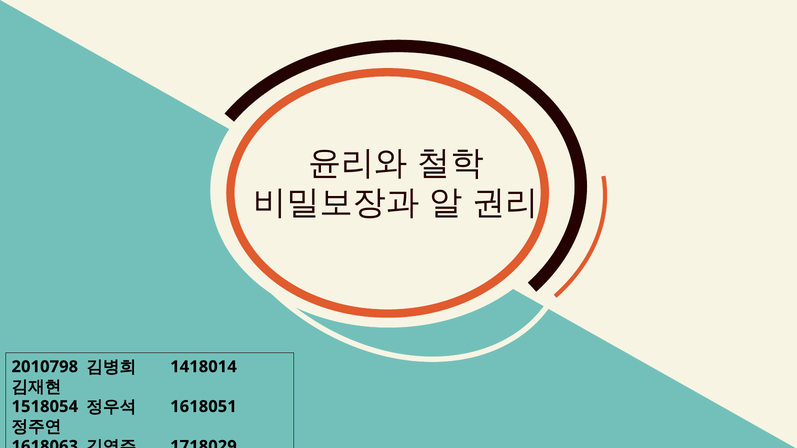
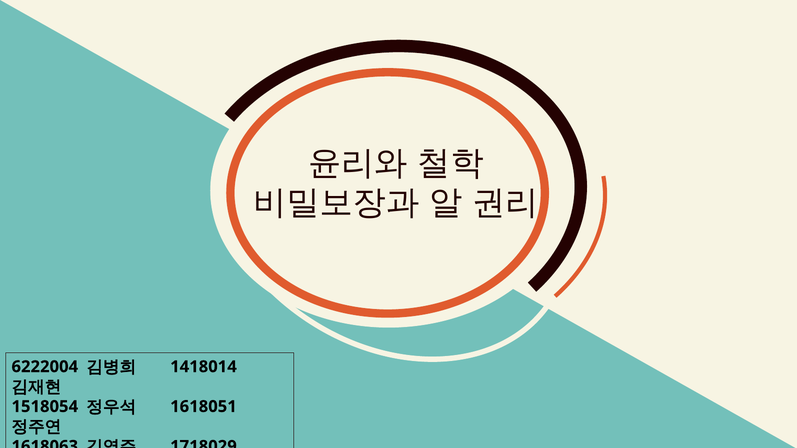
2010798: 2010798 -> 6222004
